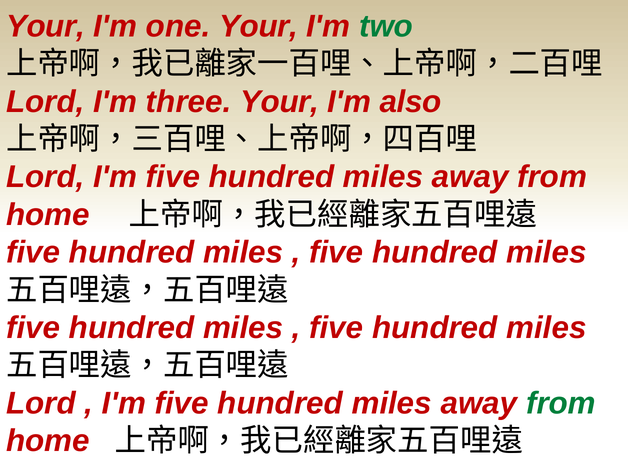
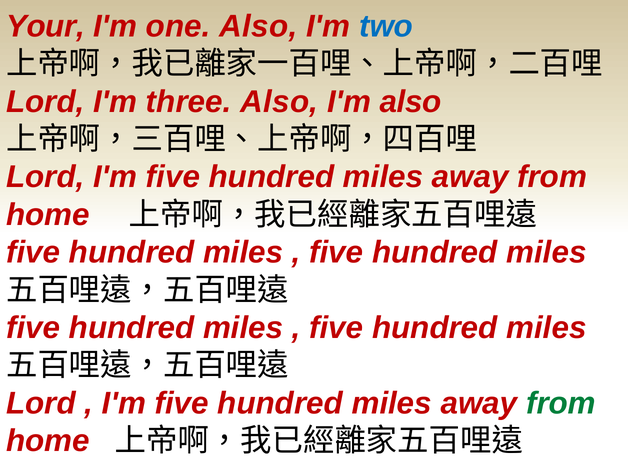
one Your: Your -> Also
two colour: green -> blue
three Your: Your -> Also
